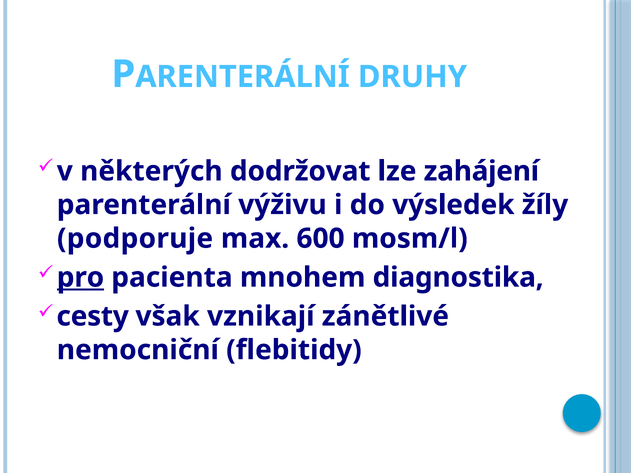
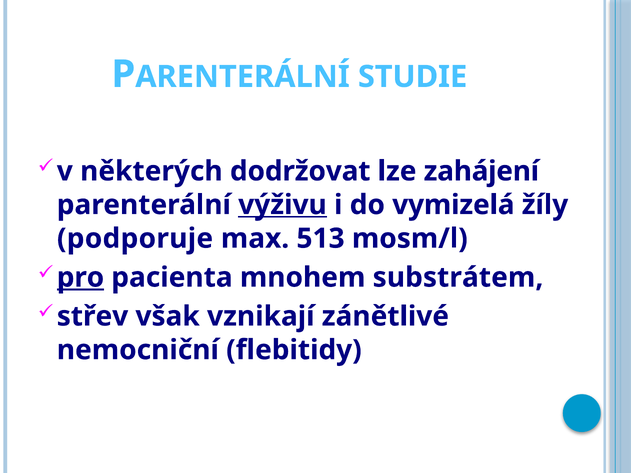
DRUHY: DRUHY -> STUDIE
výživu underline: none -> present
výsledek: výsledek -> vymizelá
600: 600 -> 513
diagnostika: diagnostika -> substrátem
cesty: cesty -> střev
